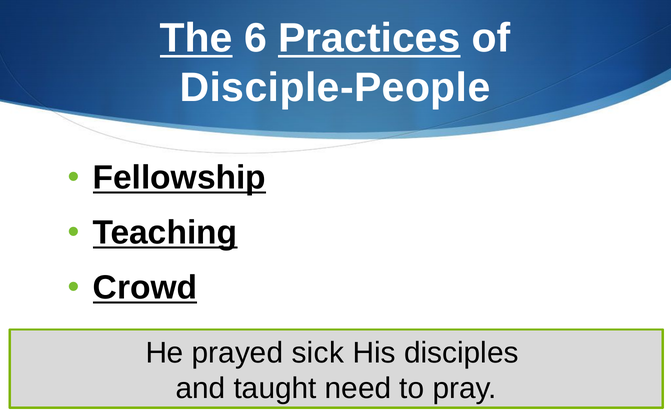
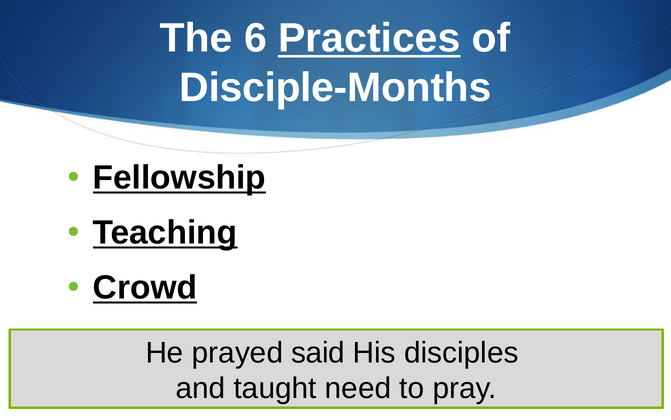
The underline: present -> none
Disciple-People: Disciple-People -> Disciple-Months
sick: sick -> said
